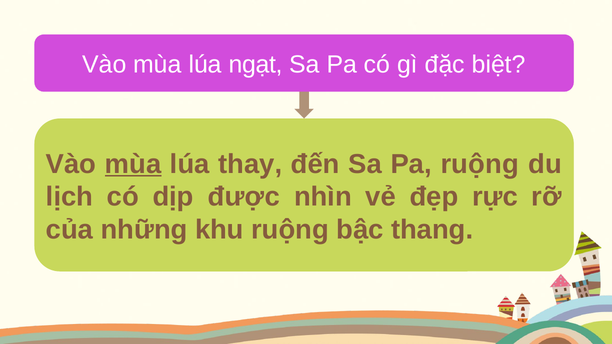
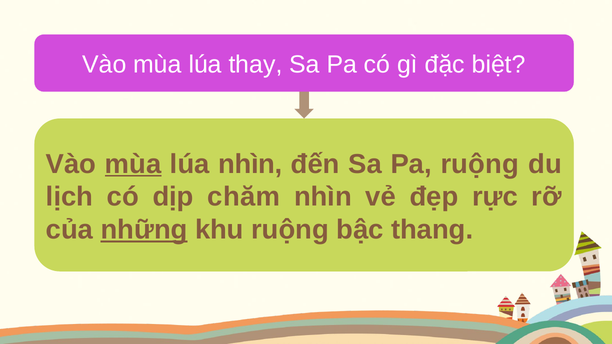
ngạt: ngạt -> thay
lúa thay: thay -> nhìn
được: được -> chăm
những underline: none -> present
